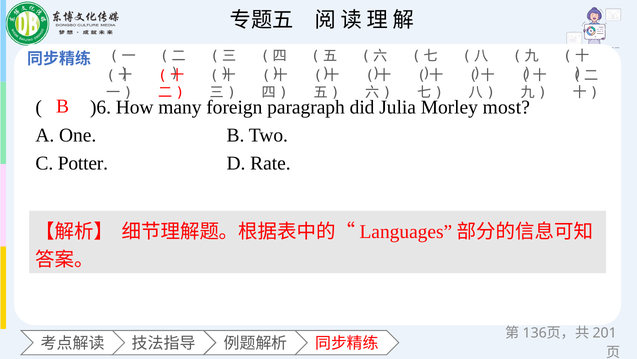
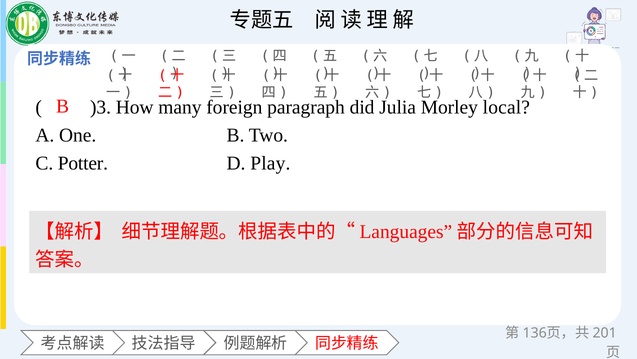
)6: )6 -> )3
most: most -> local
Rate: Rate -> Play
